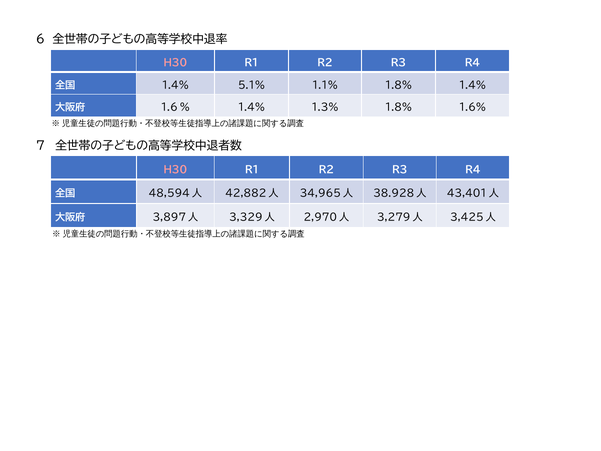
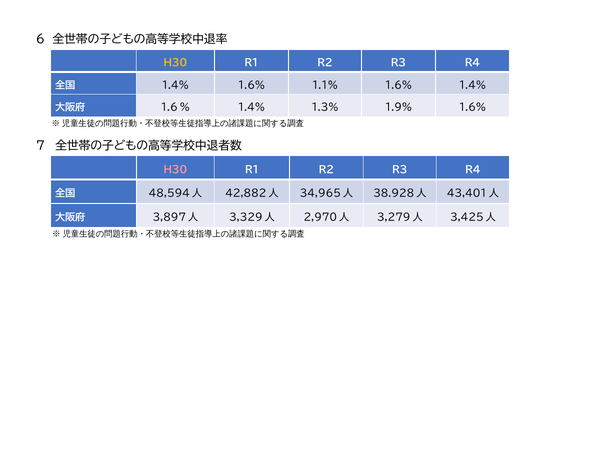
H30 at (175, 63) colour: pink -> yellow
1.4% 5.1%: 5.1% -> 1.6%
1.1% 1.8%: 1.8% -> 1.6%
1.3% 1.8%: 1.8% -> 1.9%
